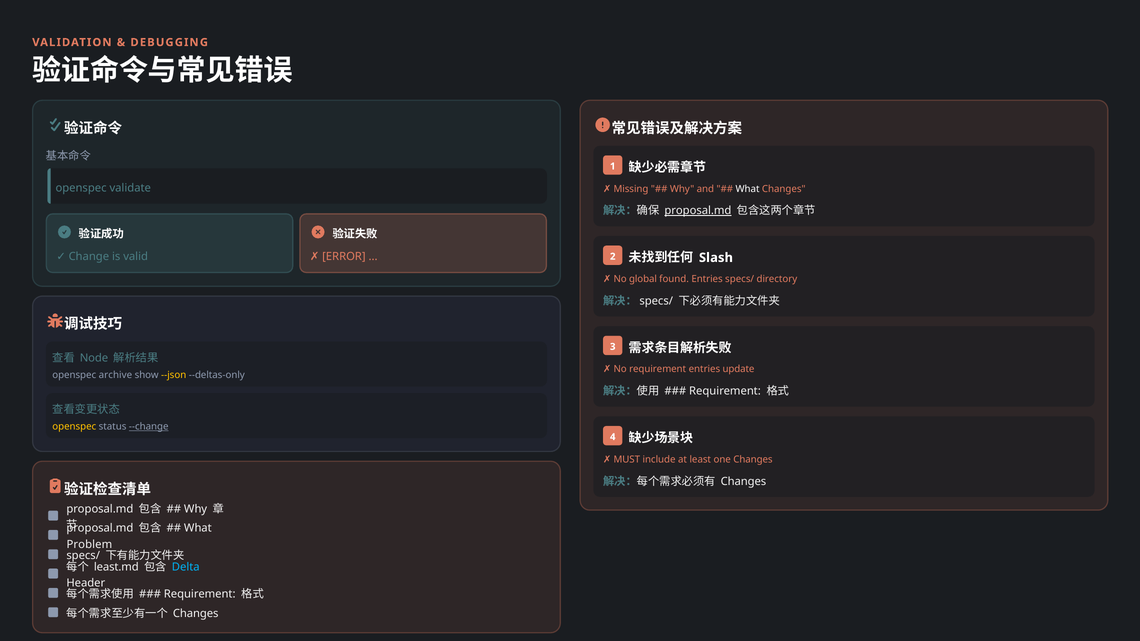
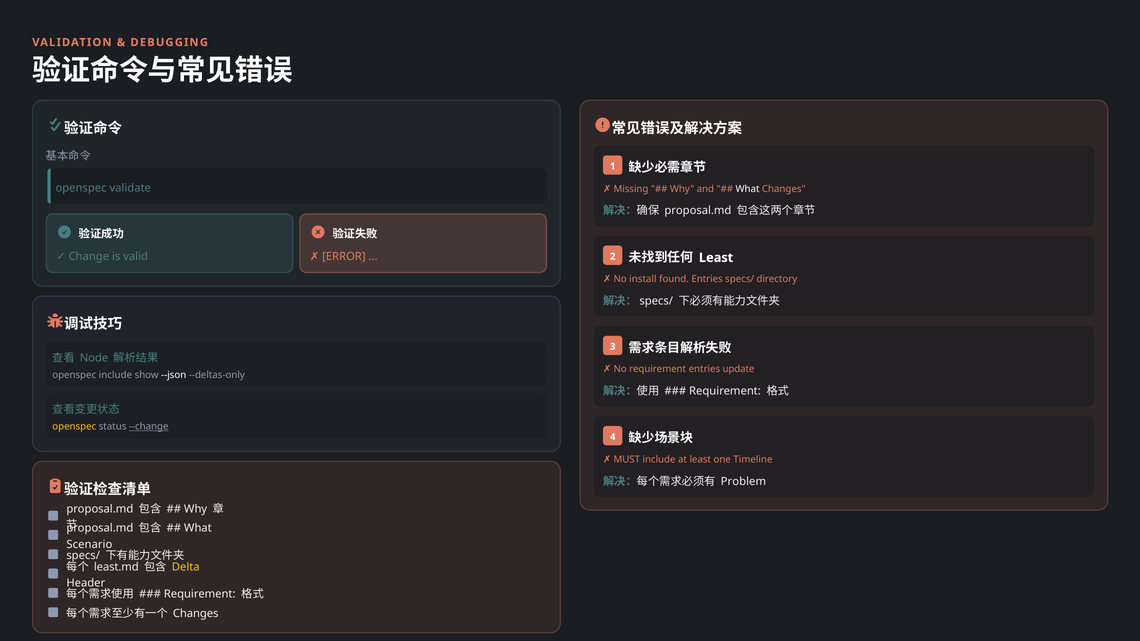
proposal.md at (698, 211) underline: present -> none
Slash at (716, 258): Slash -> Least
global: global -> install
openspec archive: archive -> include
--json colour: yellow -> white
one Changes: Changes -> Timeline
Changes at (743, 481): Changes -> Problem
Problem: Problem -> Scenario
Delta colour: light blue -> yellow
